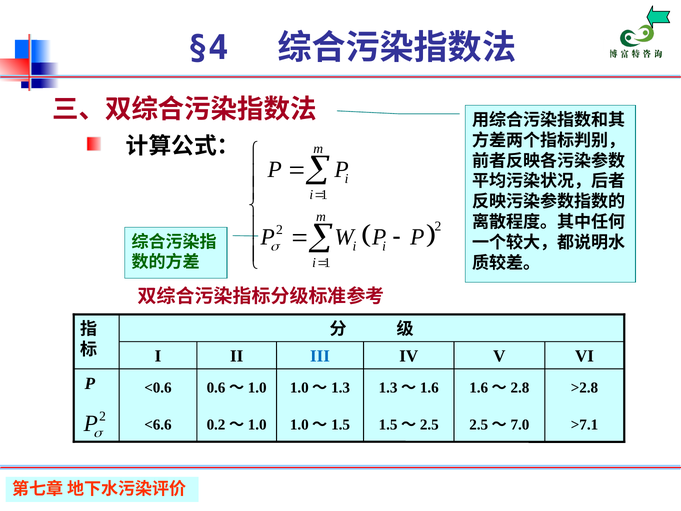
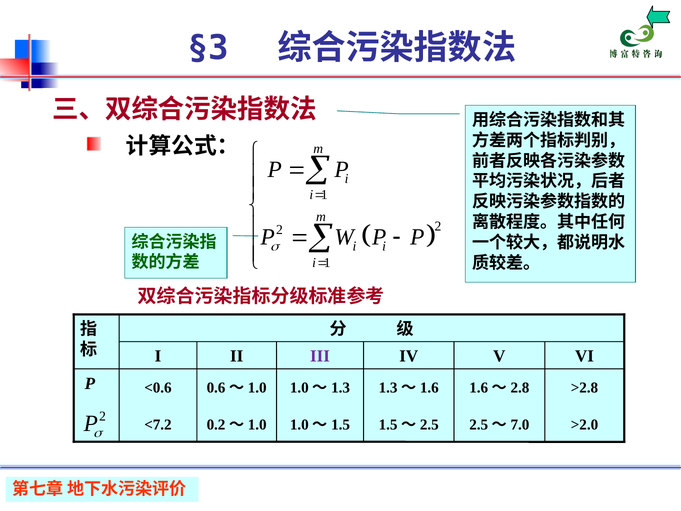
§4: §4 -> §3
III colour: blue -> purple
<6.6: <6.6 -> <7.2
>7.1: >7.1 -> >2.0
